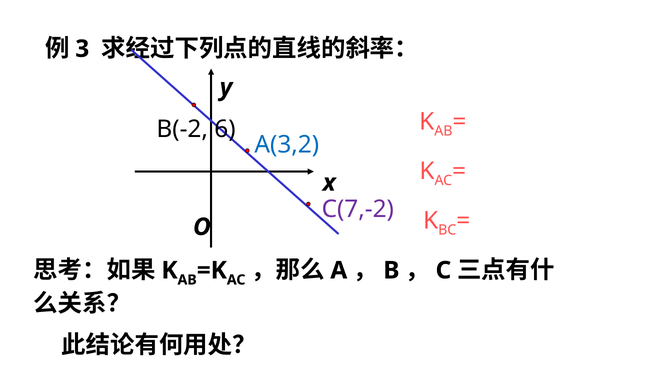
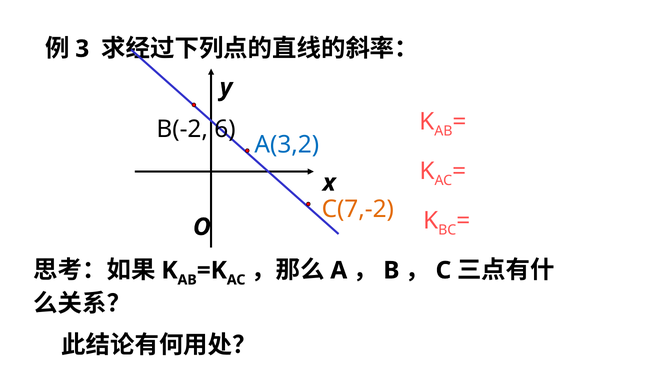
C(7,-2 colour: purple -> orange
